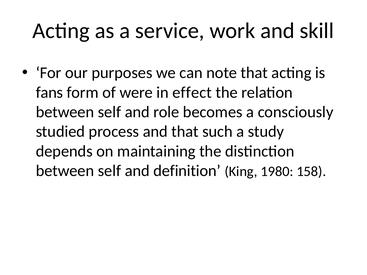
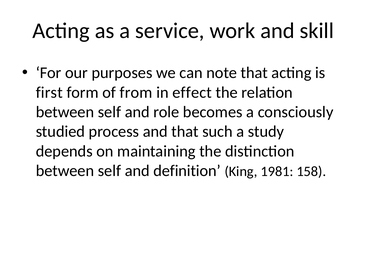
fans: fans -> first
were: were -> from
1980: 1980 -> 1981
